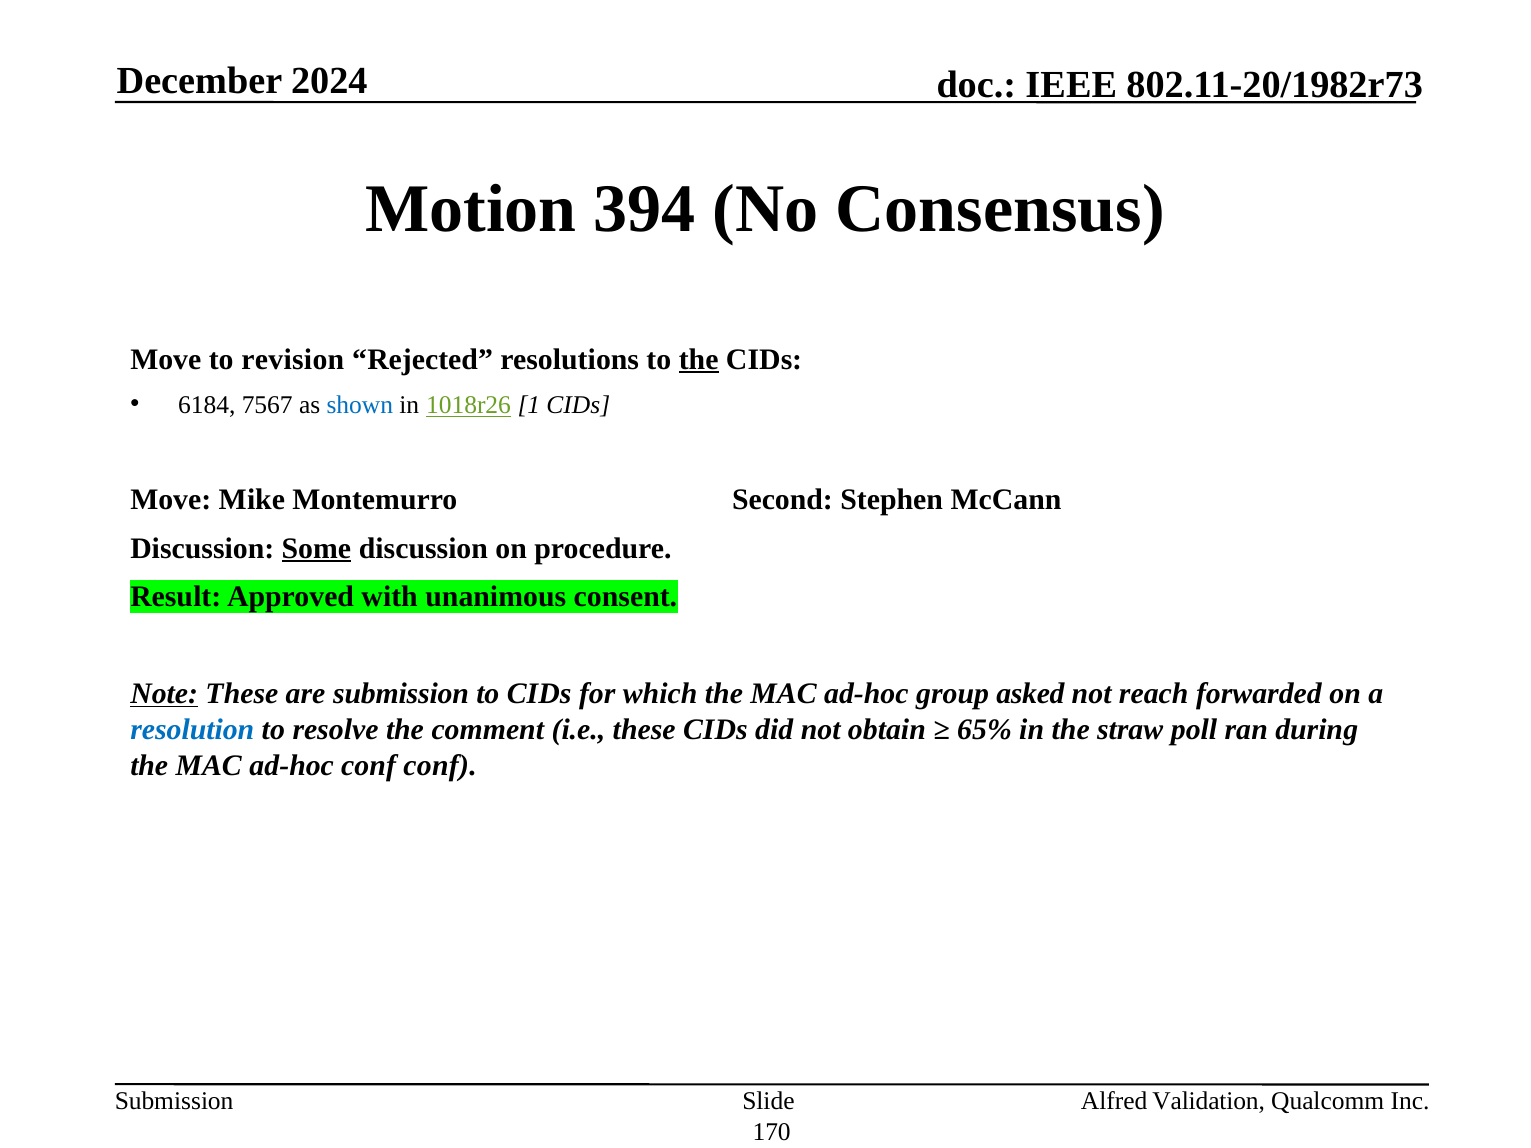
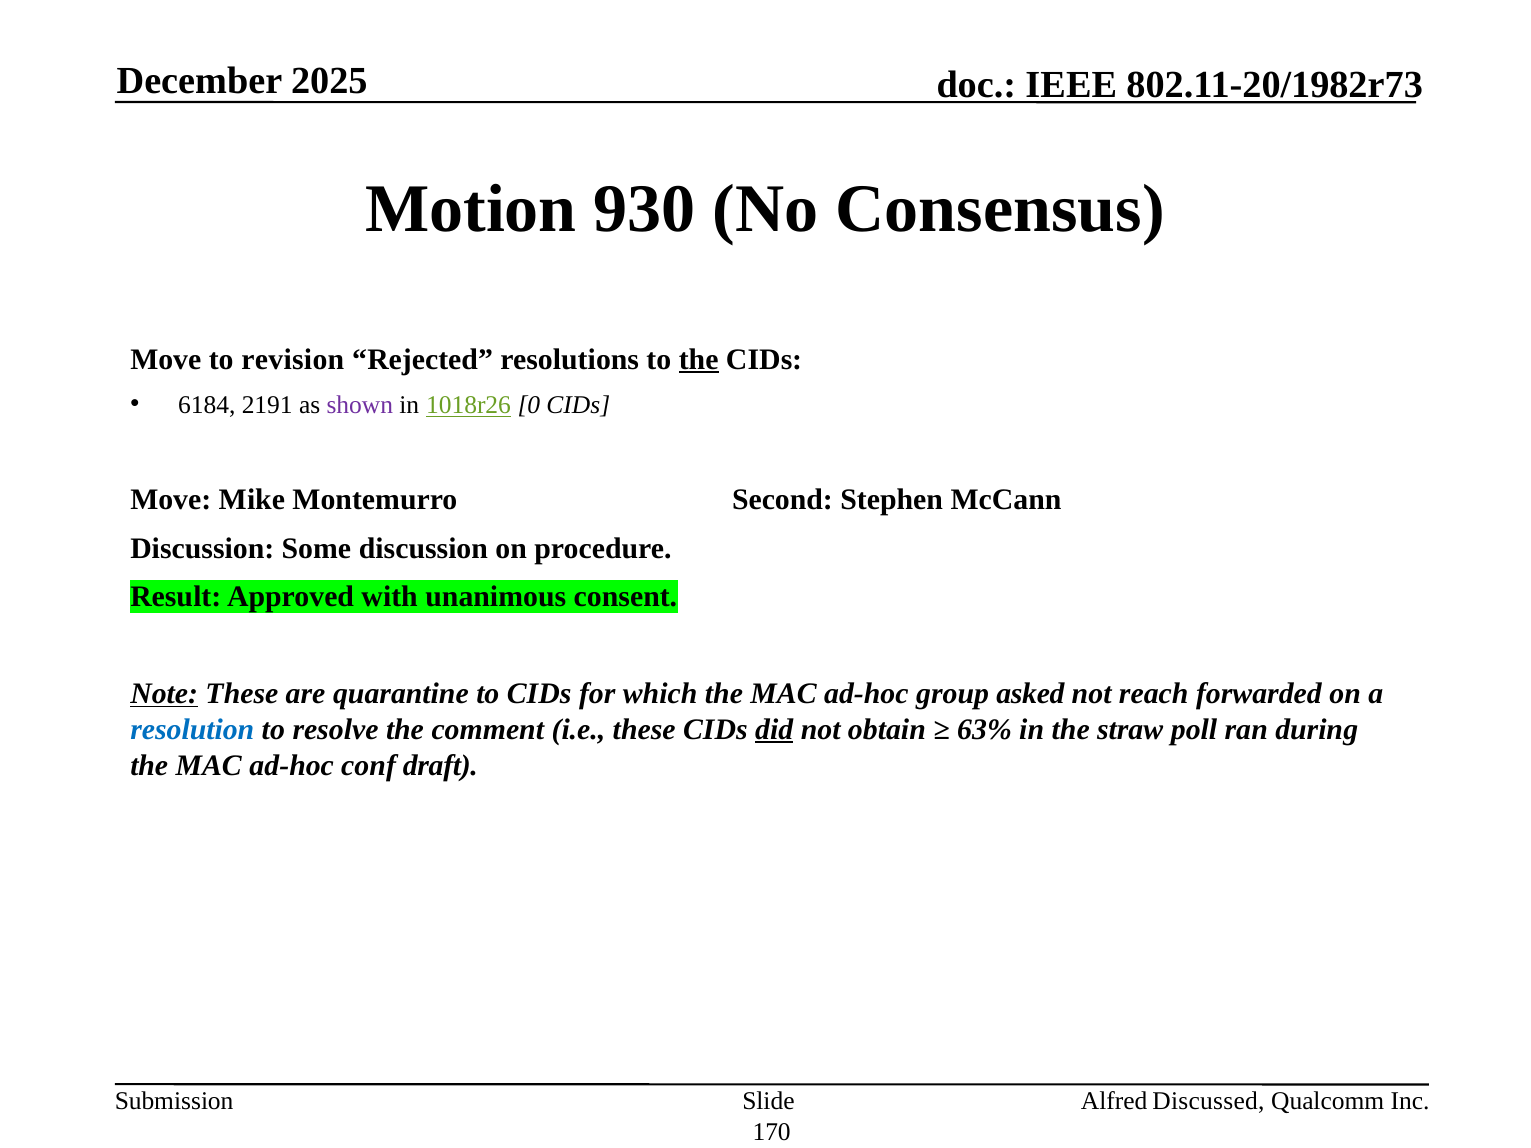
2024: 2024 -> 2025
394: 394 -> 930
7567: 7567 -> 2191
shown colour: blue -> purple
1: 1 -> 0
Some underline: present -> none
are submission: submission -> quarantine
did underline: none -> present
65%: 65% -> 63%
conf conf: conf -> draft
Validation: Validation -> Discussed
